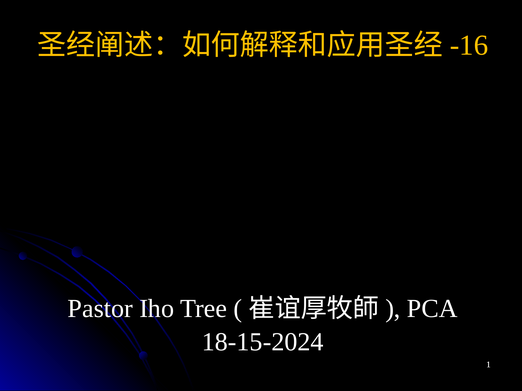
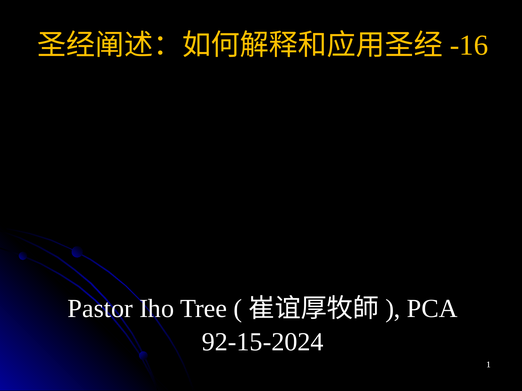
18-15-2024: 18-15-2024 -> 92-15-2024
